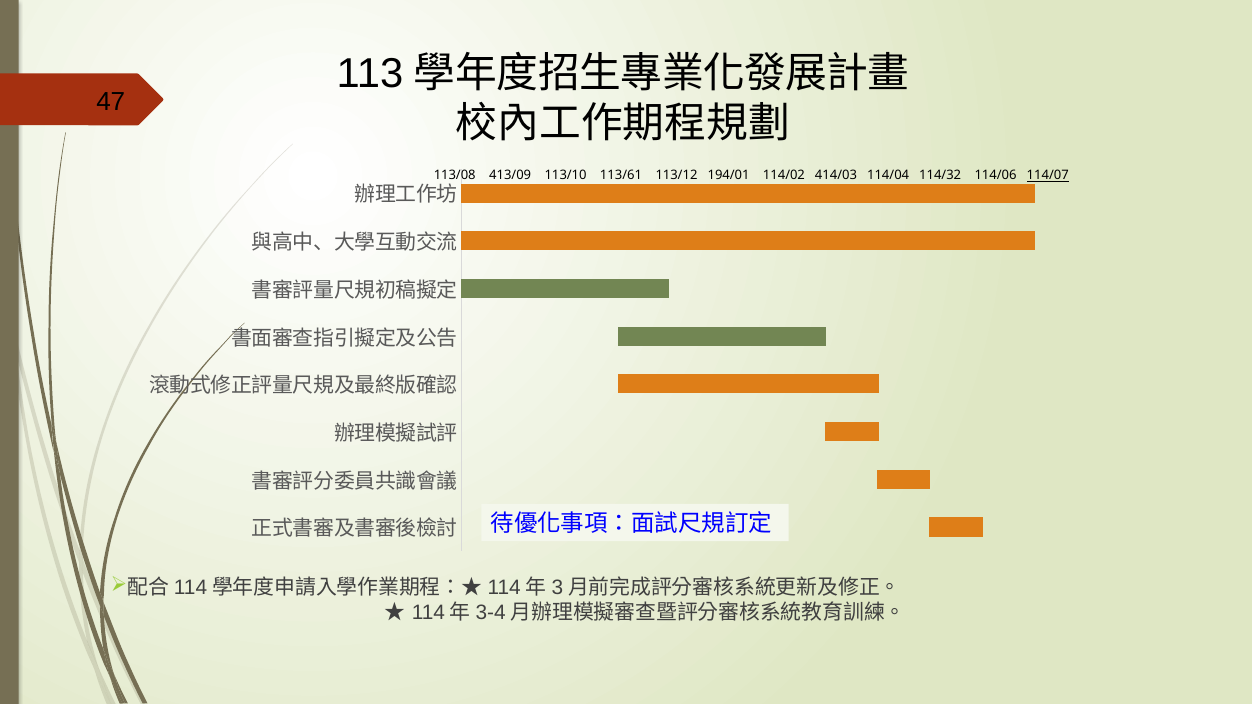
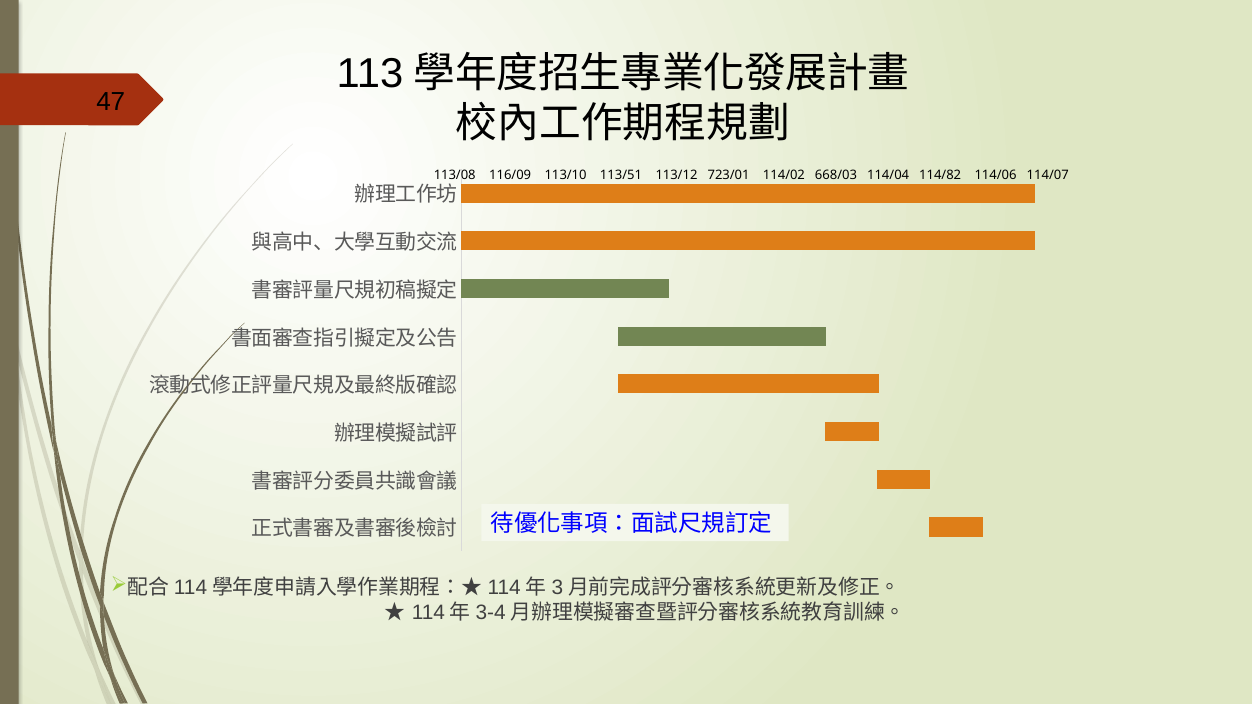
413/09: 413/09 -> 116/09
113/61: 113/61 -> 113/51
194/01: 194/01 -> 723/01
414/03: 414/03 -> 668/03
114/32: 114/32 -> 114/82
114/07 underline: present -> none
